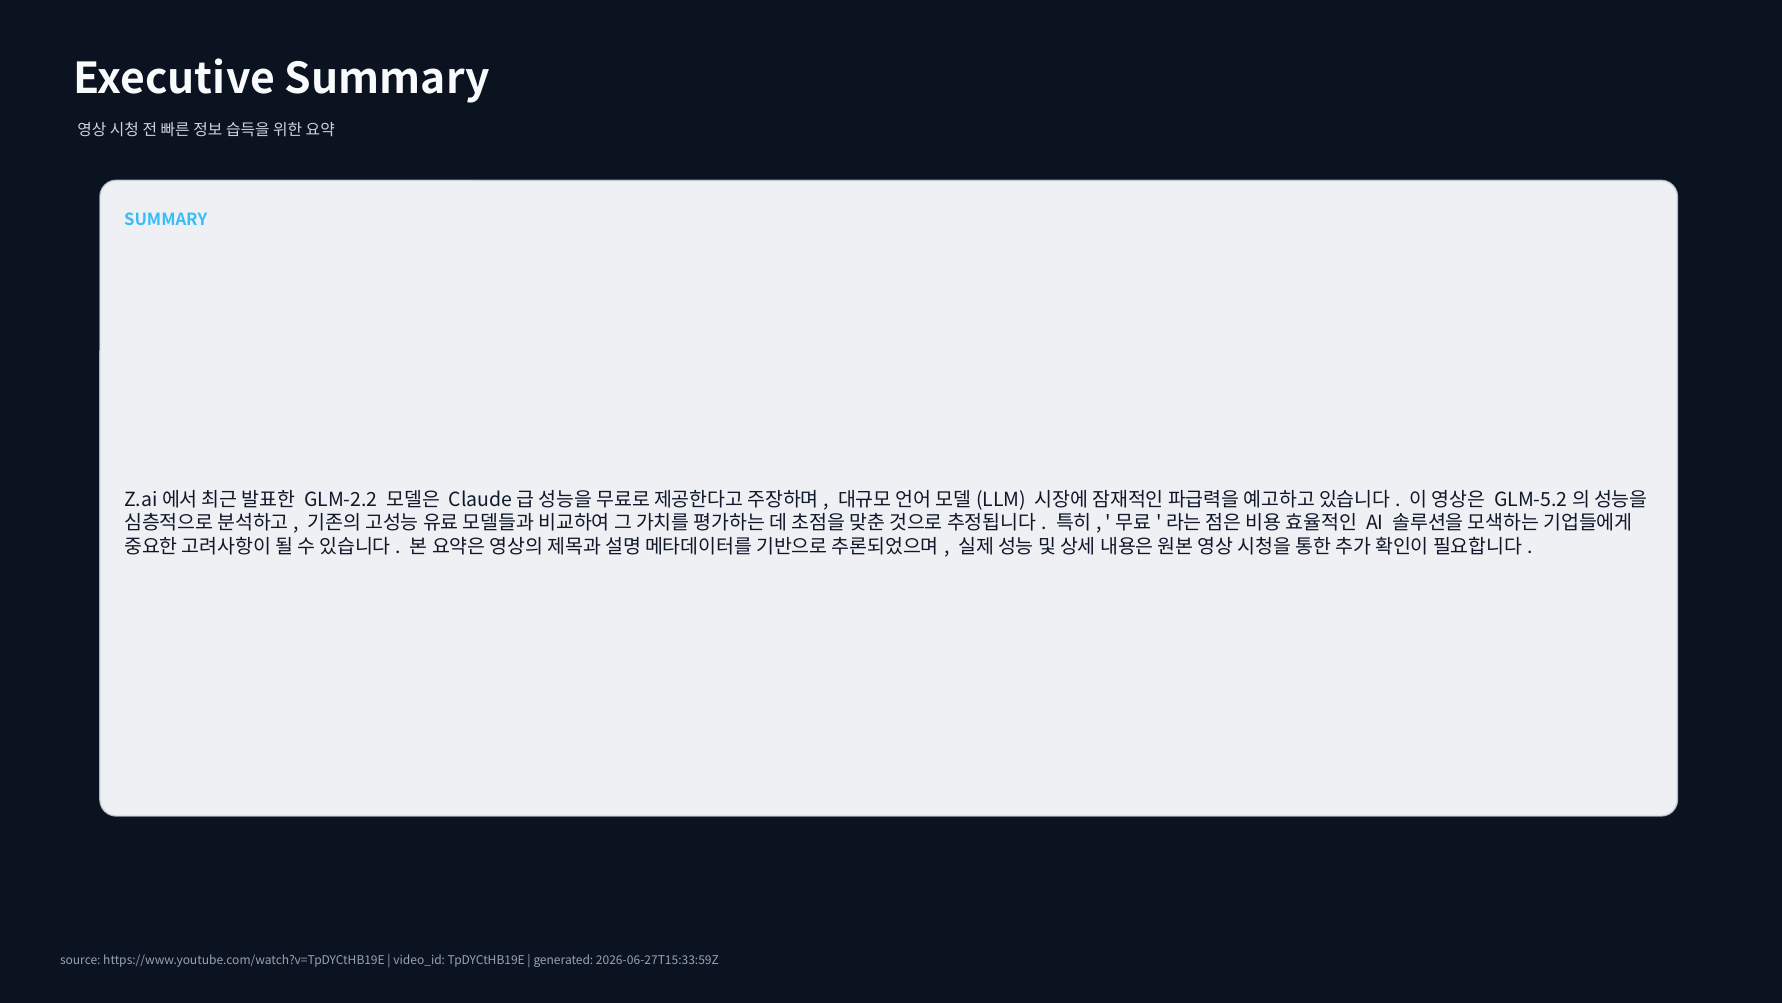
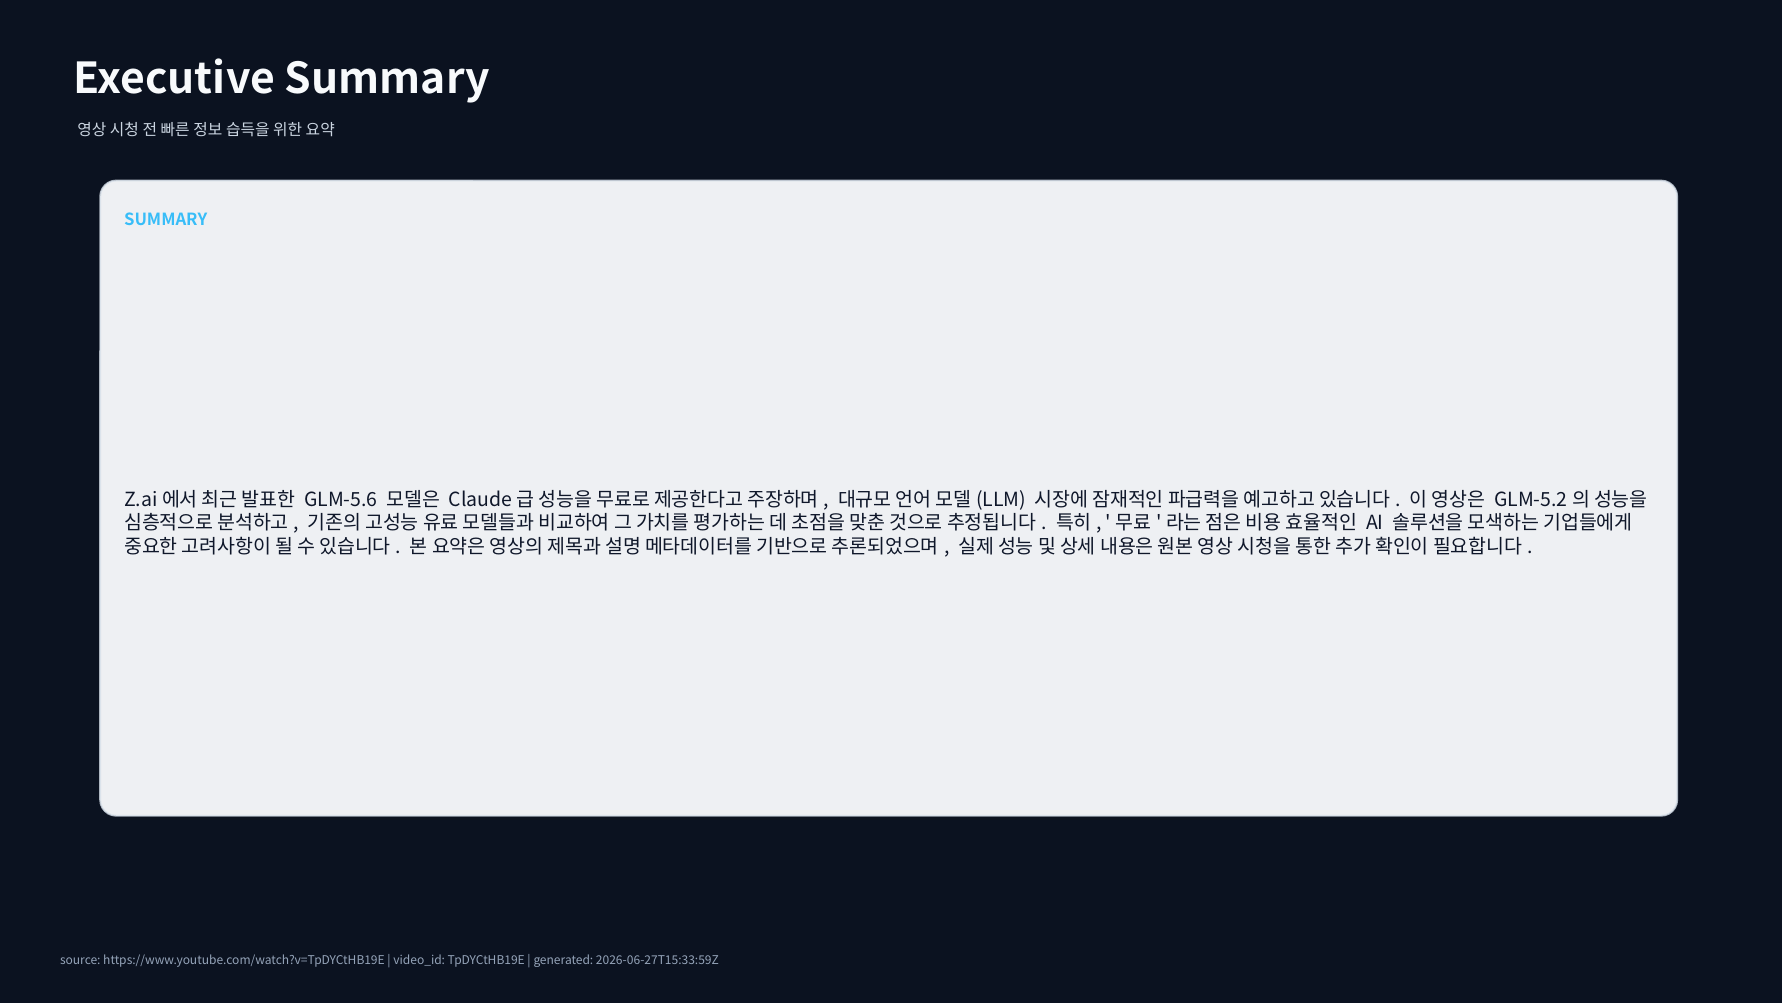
GLM-2.2: GLM-2.2 -> GLM-5.6
